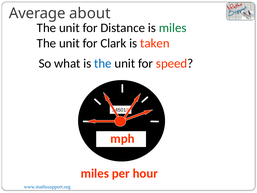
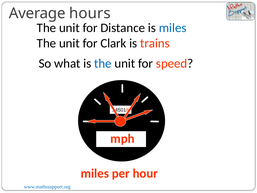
about: about -> hours
miles at (173, 28) colour: green -> blue
taken: taken -> trains
